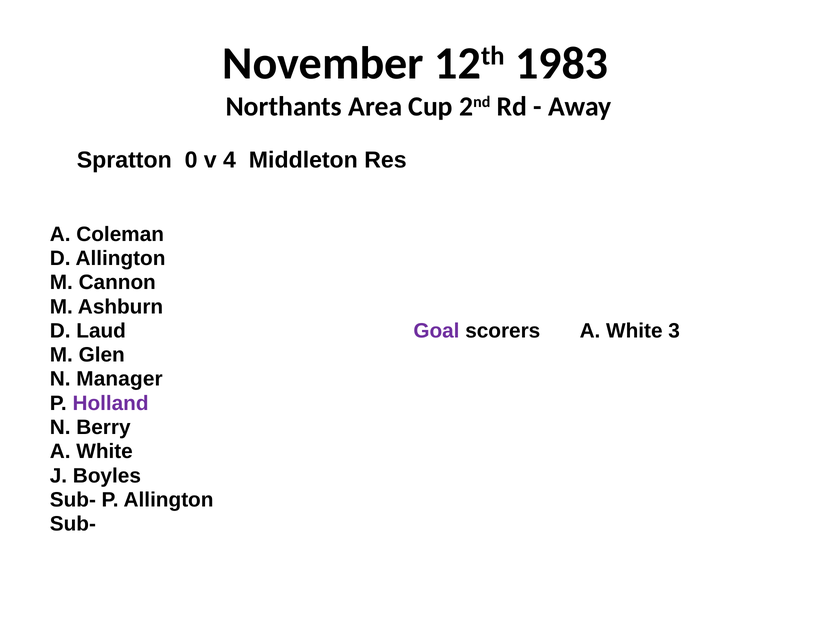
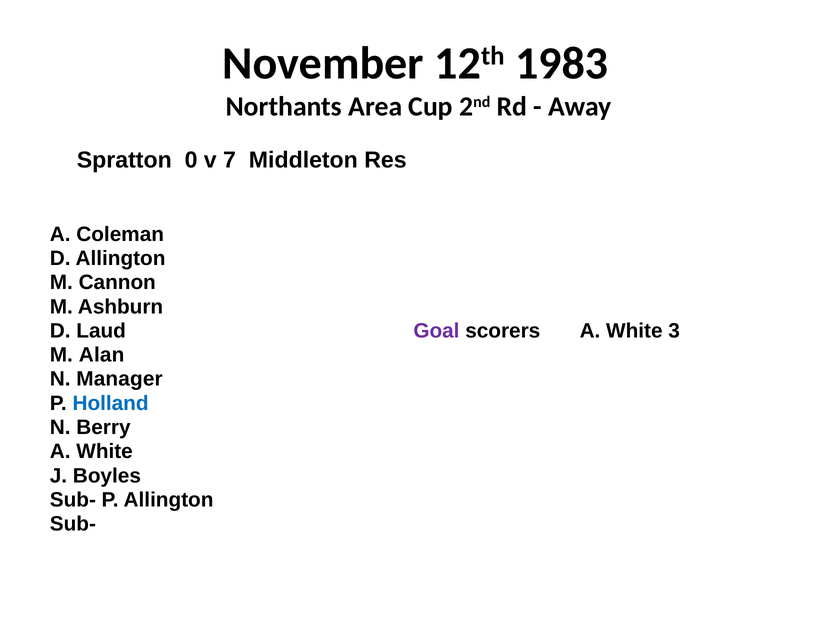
4: 4 -> 7
Glen: Glen -> Alan
Holland colour: purple -> blue
